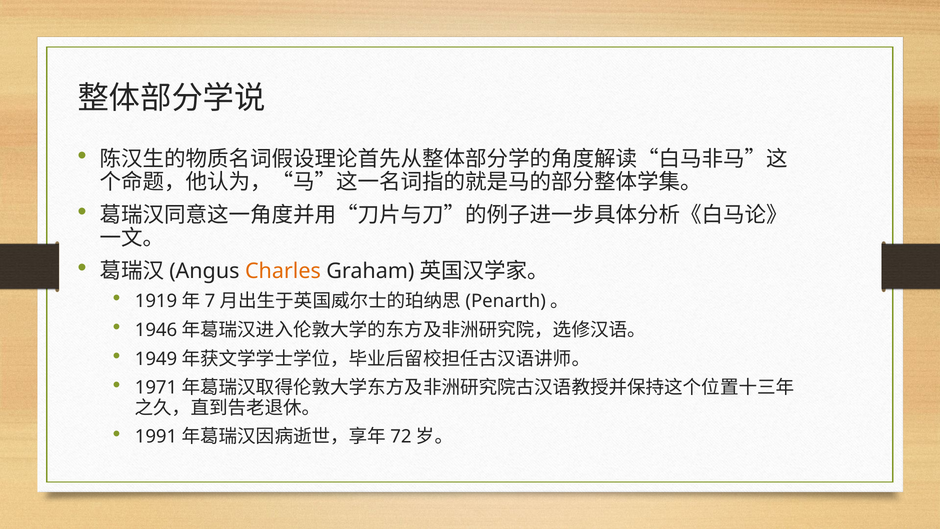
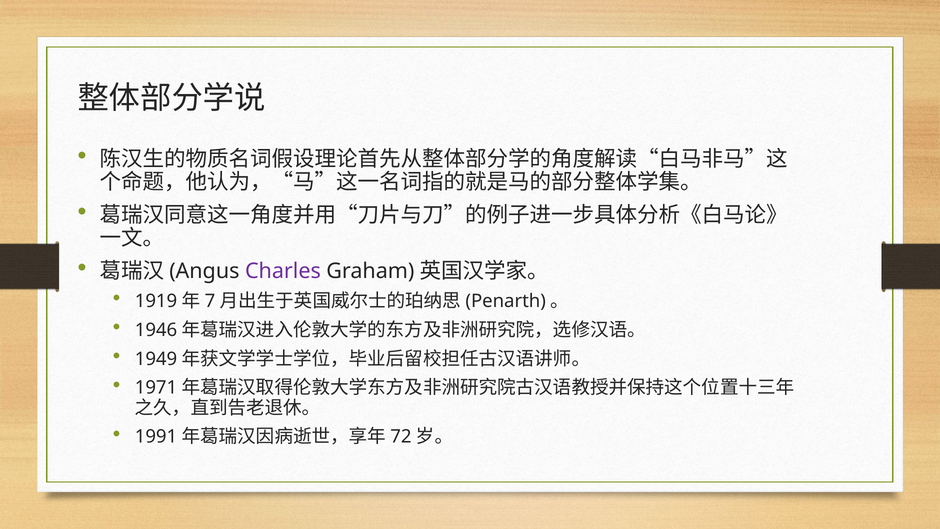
Charles colour: orange -> purple
